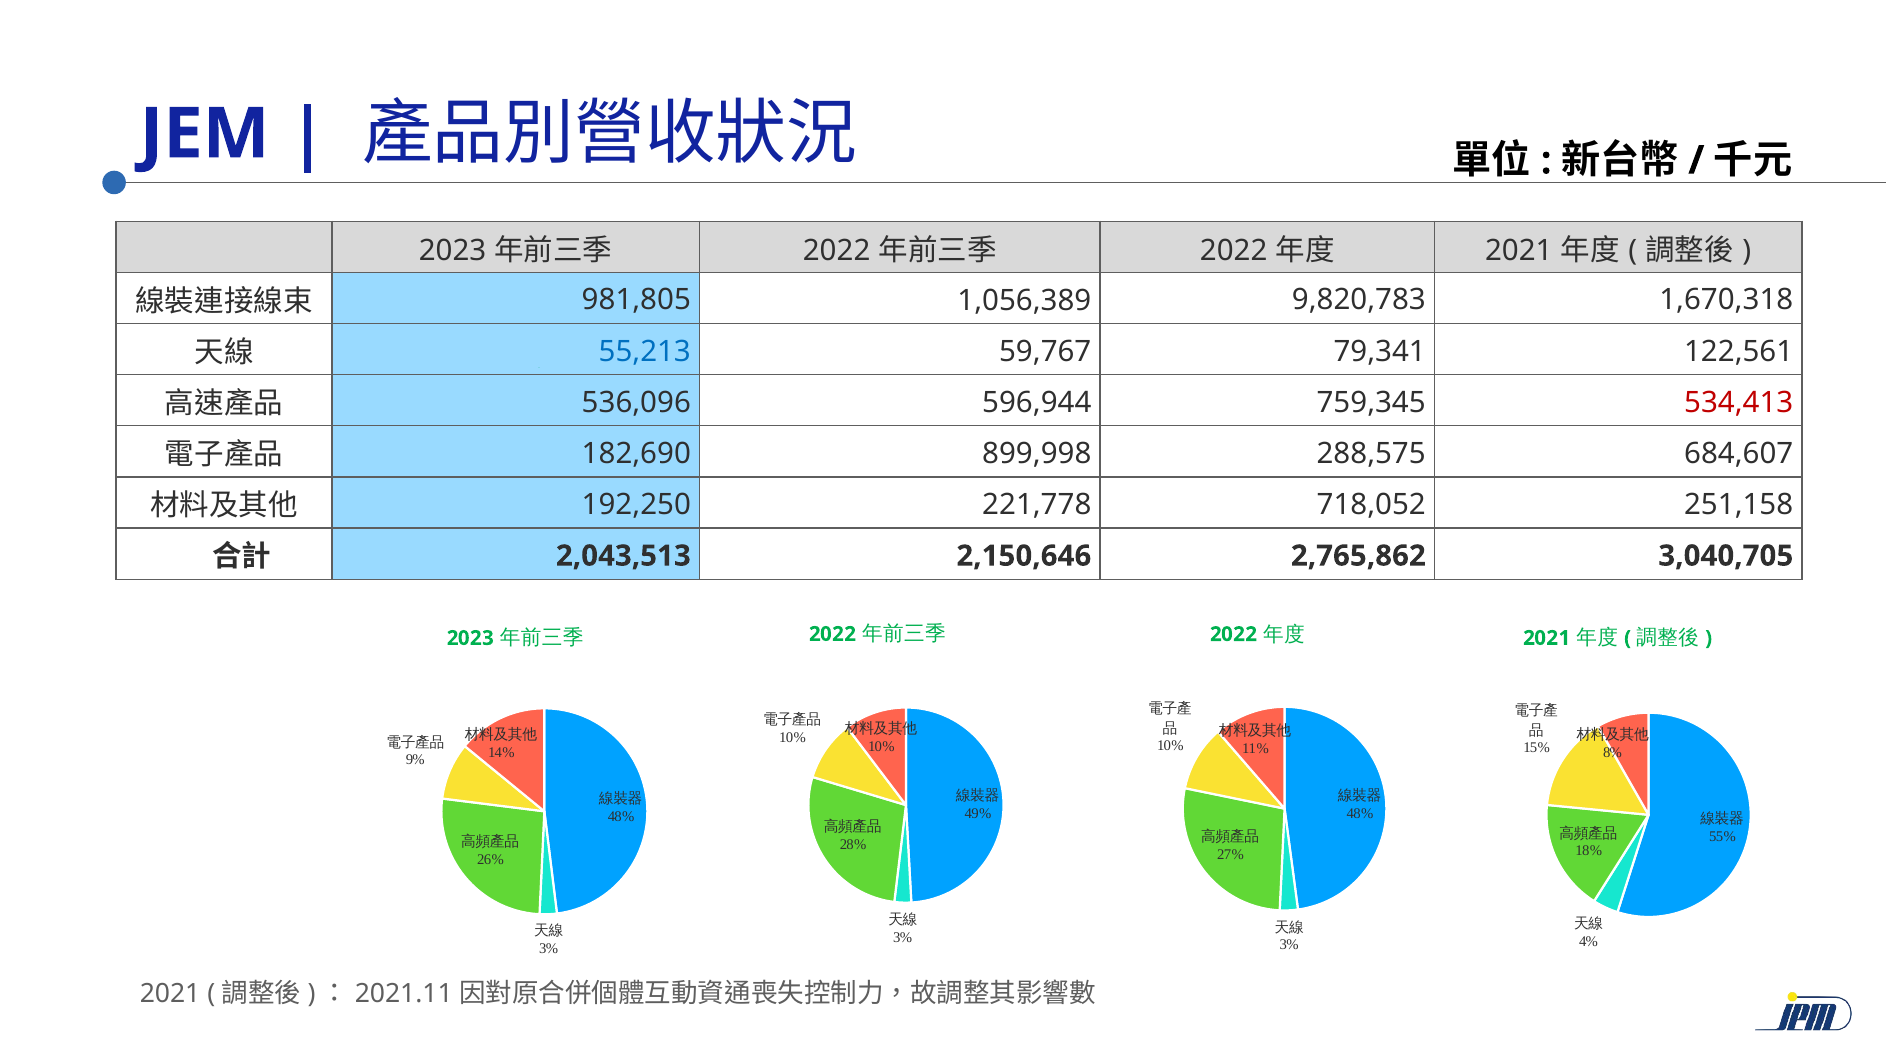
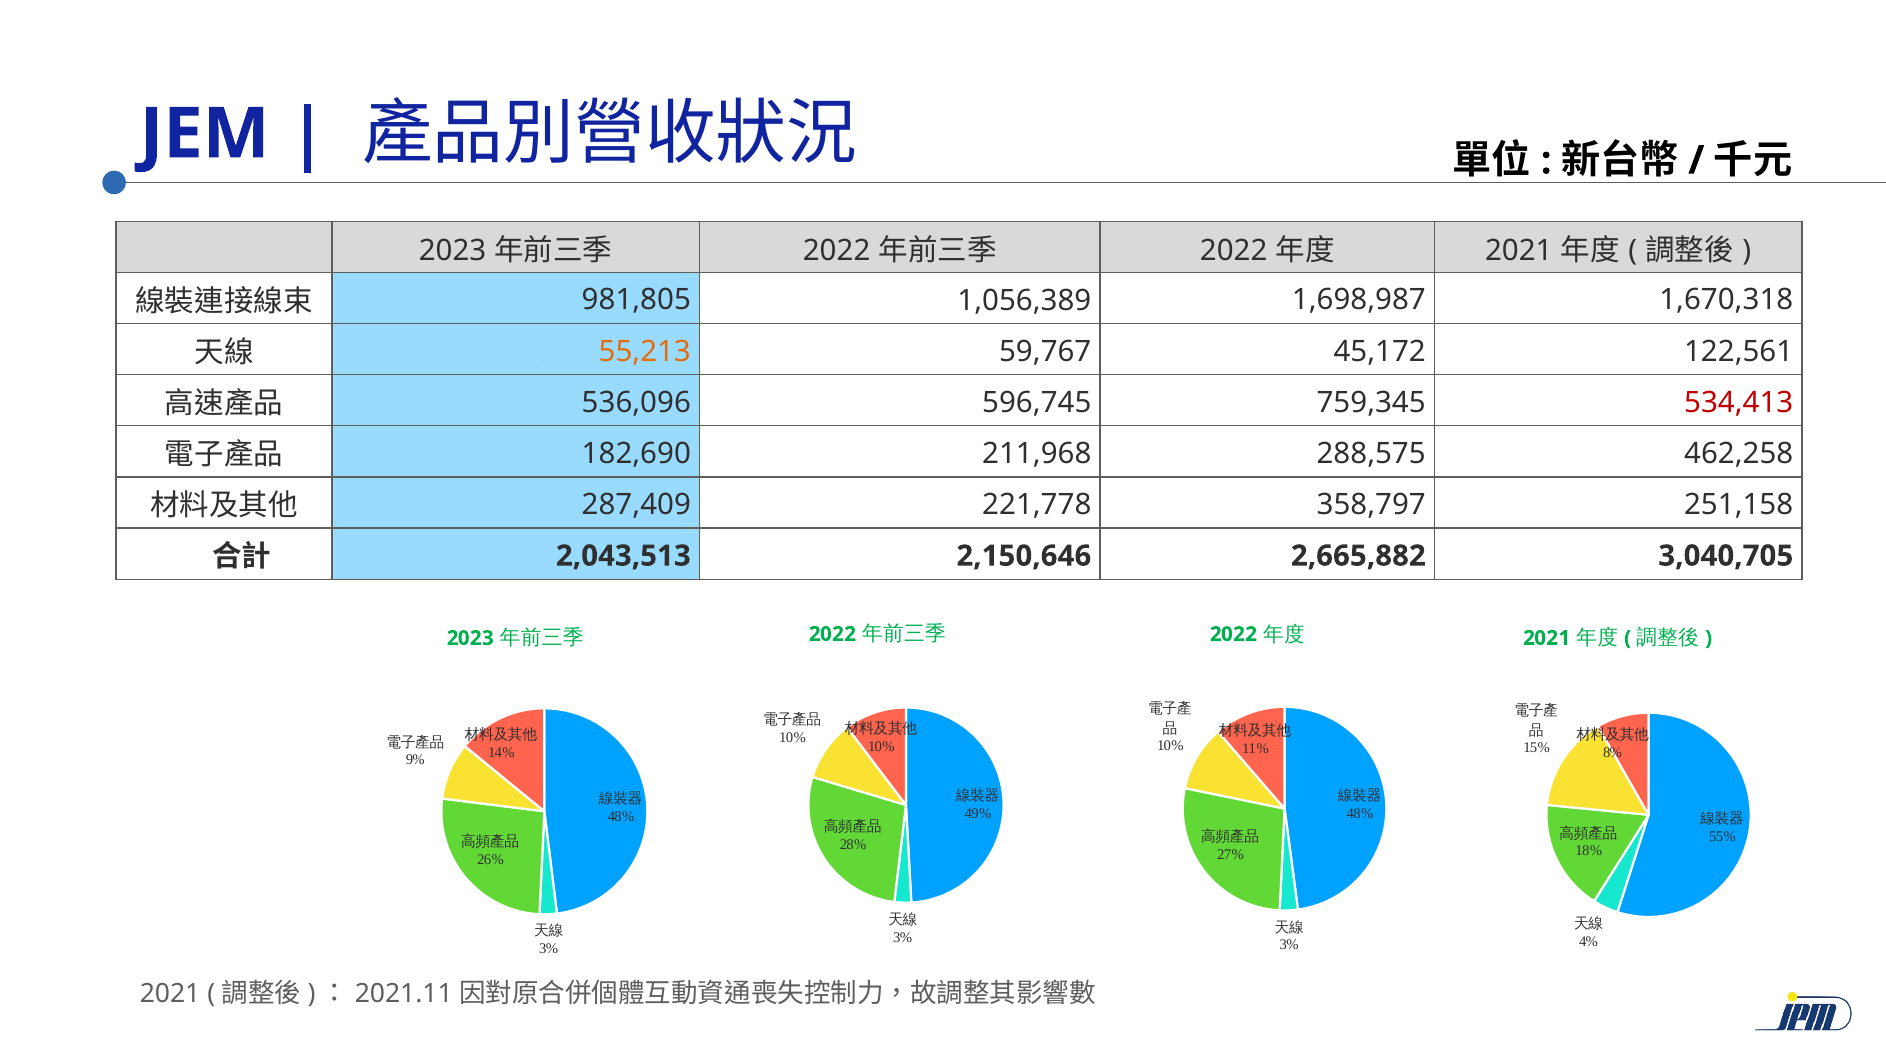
9,820,783: 9,820,783 -> 1,698,987
55,213 colour: blue -> orange
79,341: 79,341 -> 45,172
596,944: 596,944 -> 596,745
899,998: 899,998 -> 211,968
684,607: 684,607 -> 462,258
192,250: 192,250 -> 287,409
718,052: 718,052 -> 358,797
2,765,862: 2,765,862 -> 2,665,882
